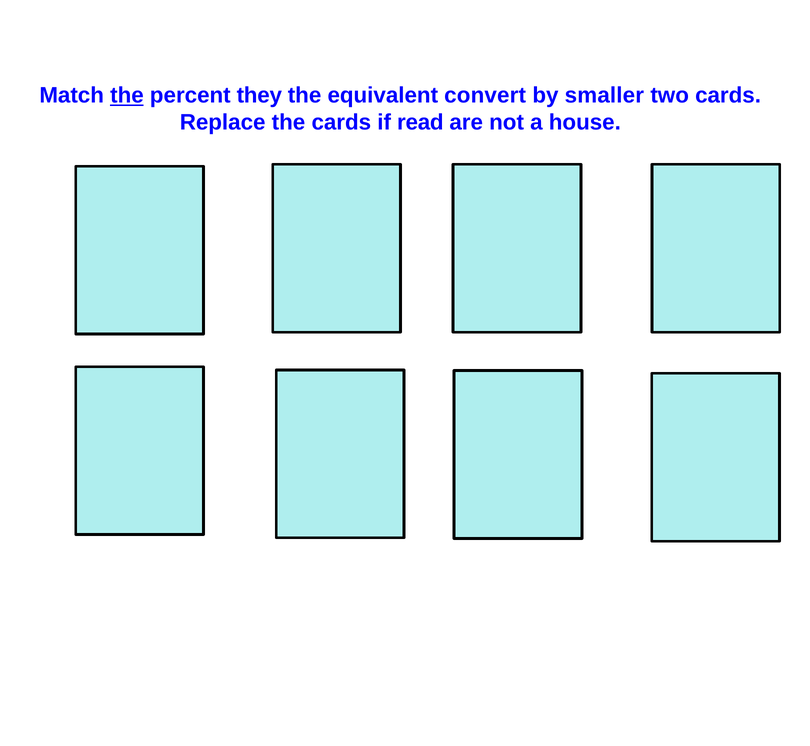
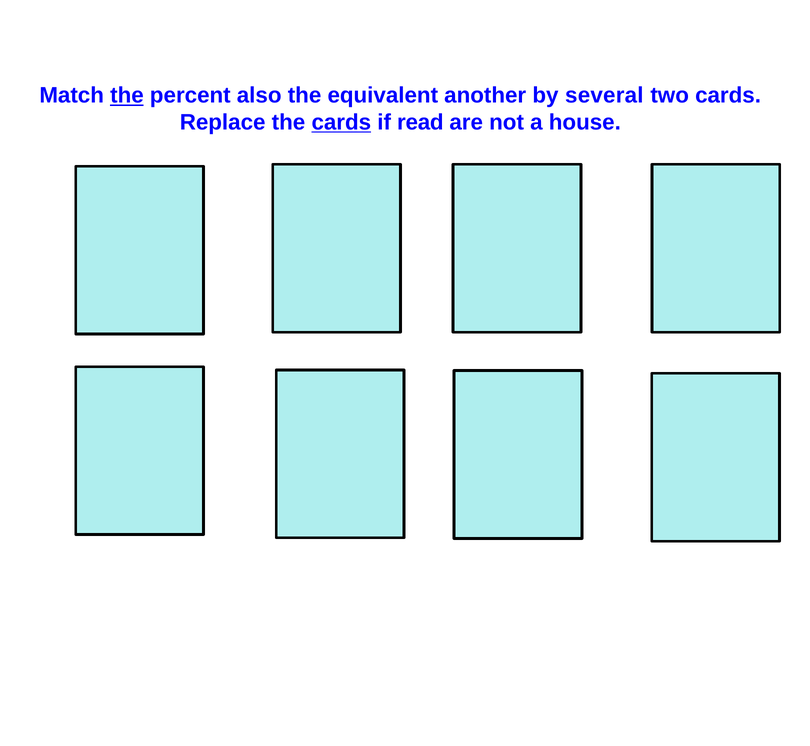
they: they -> also
convert: convert -> another
smaller: smaller -> several
cards at (341, 122) underline: none -> present
